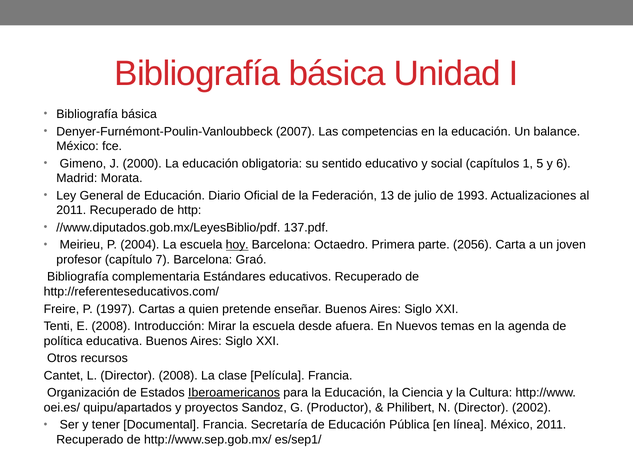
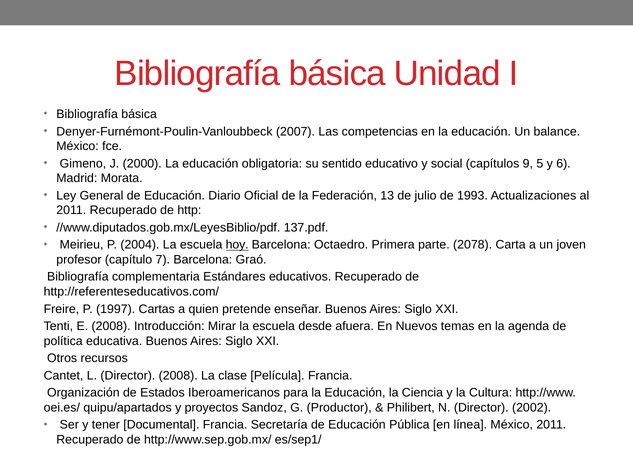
1: 1 -> 9
2056: 2056 -> 2078
Iberoamericanos underline: present -> none
